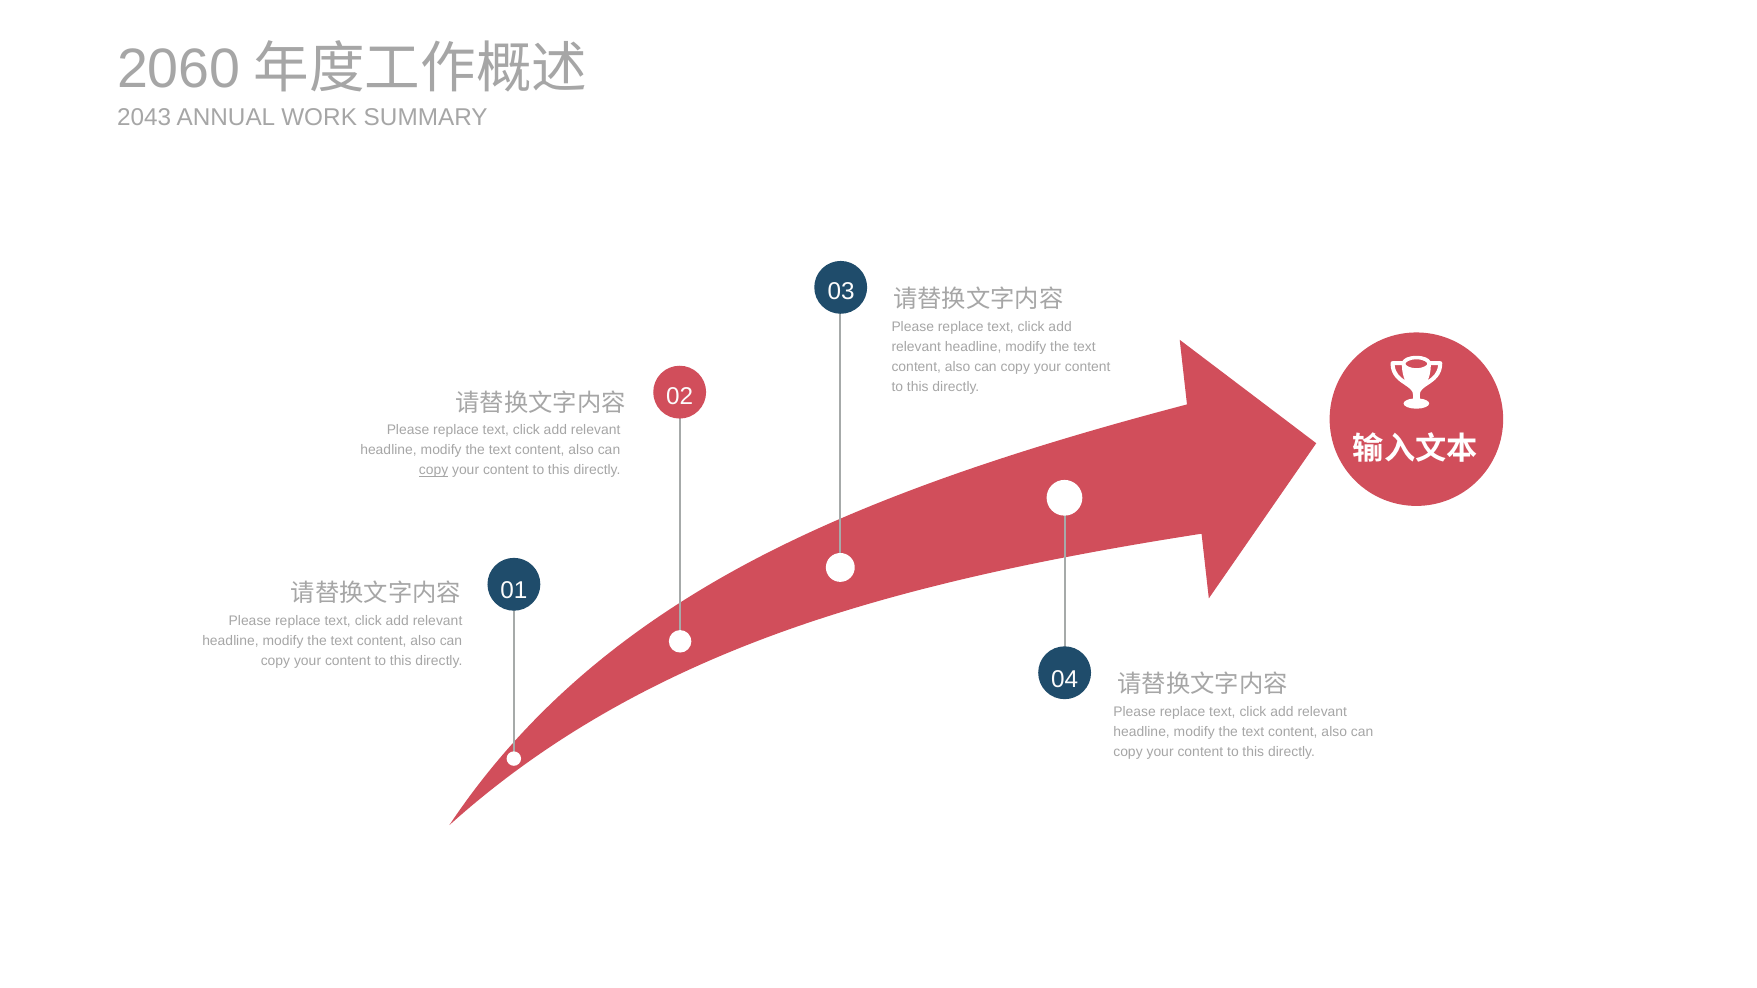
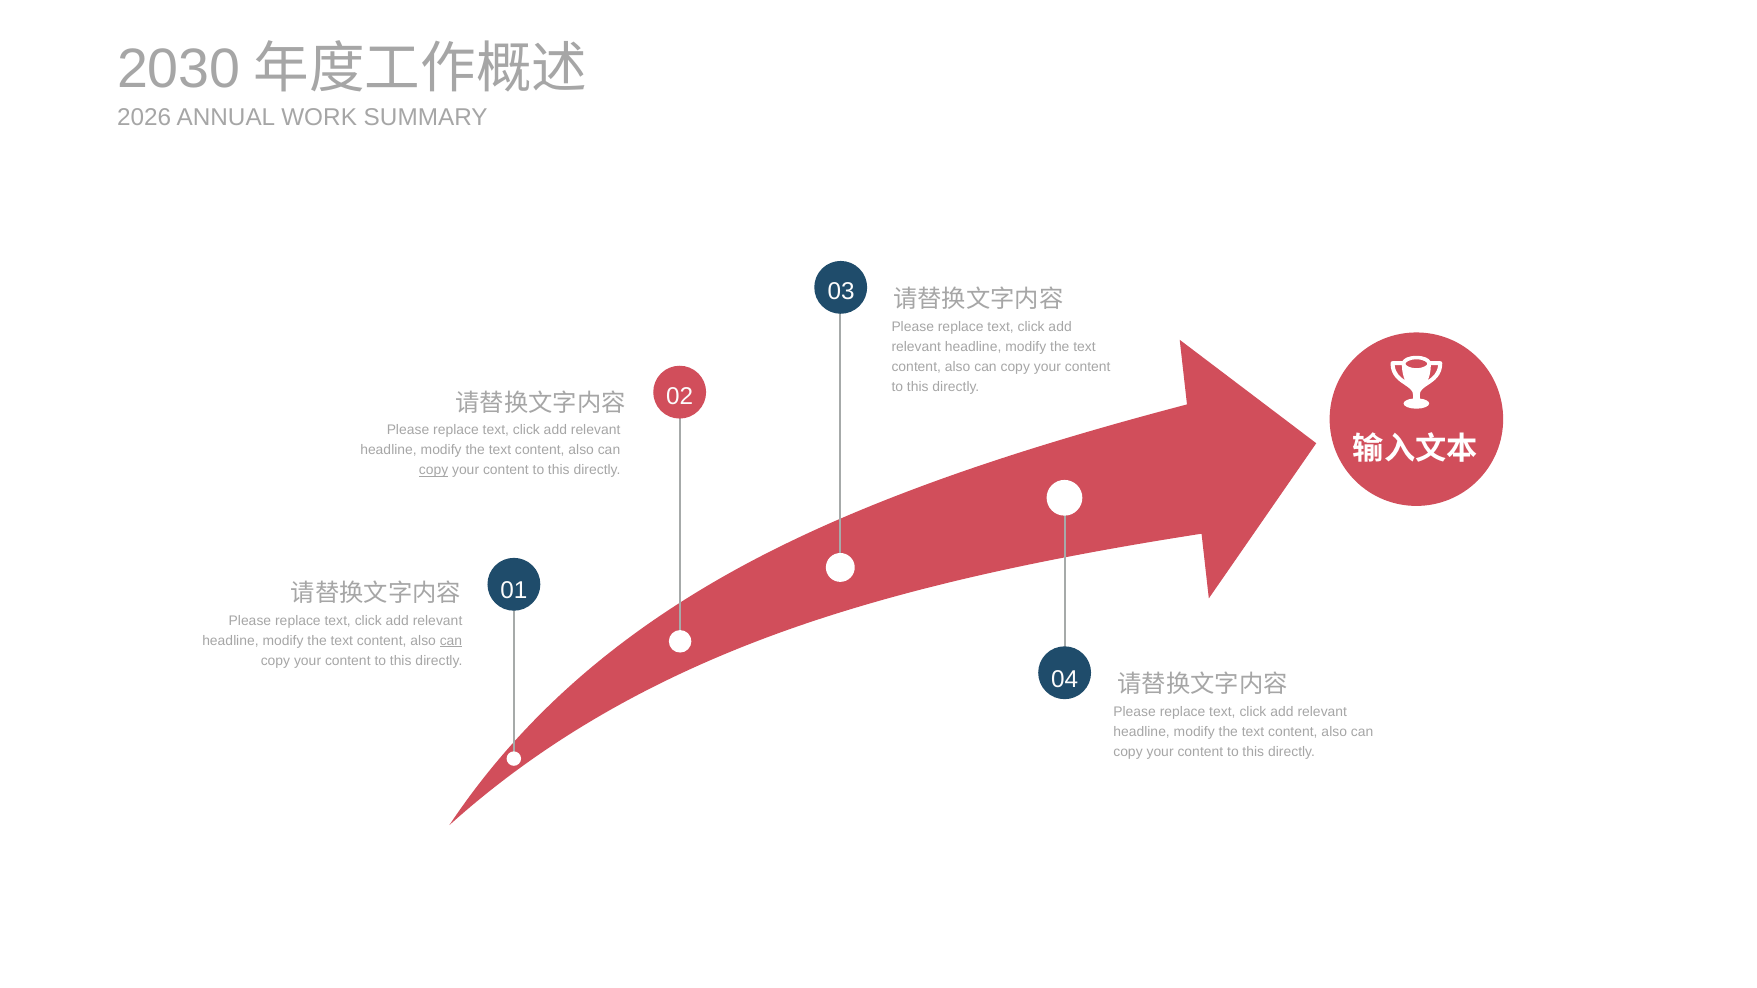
2060: 2060 -> 2030
2043: 2043 -> 2026
can at (451, 641) underline: none -> present
